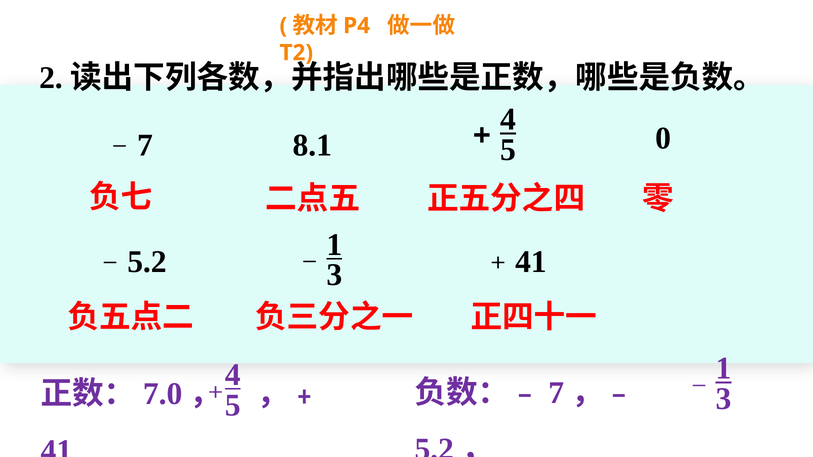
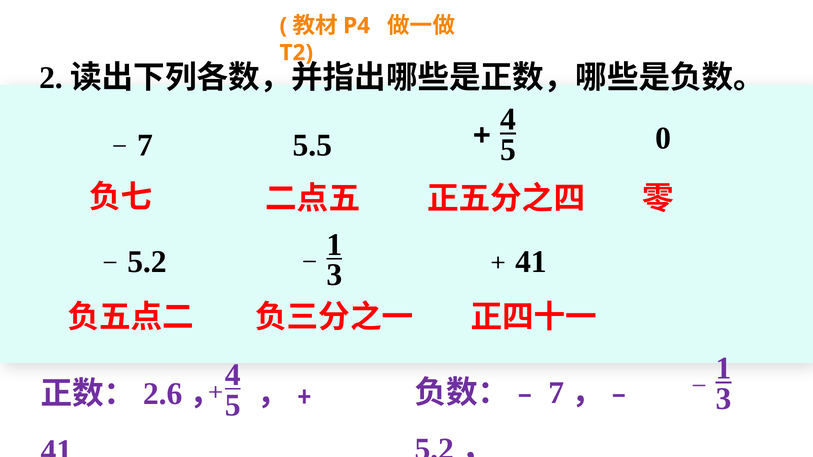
8.1: 8.1 -> 5.5
7.0: 7.0 -> 2.6
